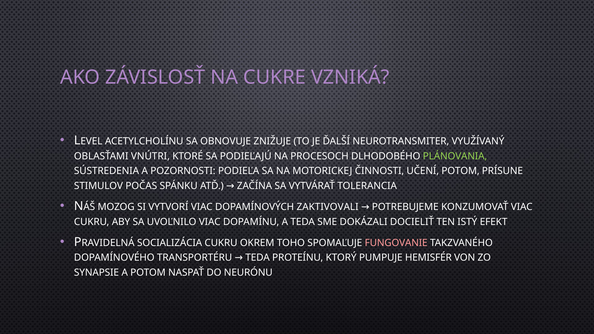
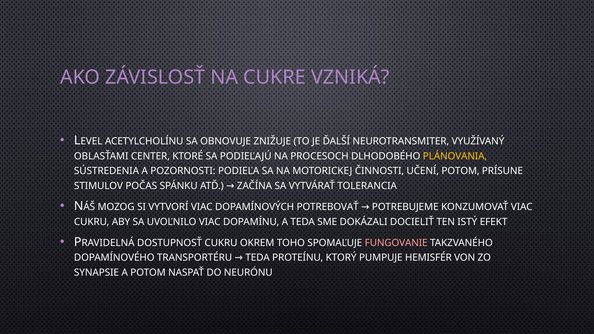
VNÚTRI: VNÚTRI -> CENTER
PLÁNOVANIA colour: light green -> yellow
ZAKTIVOVALI: ZAKTIVOVALI -> POTREBOVAŤ
SOCIALIZÁCIA: SOCIALIZÁCIA -> DOSTUPNOSŤ
